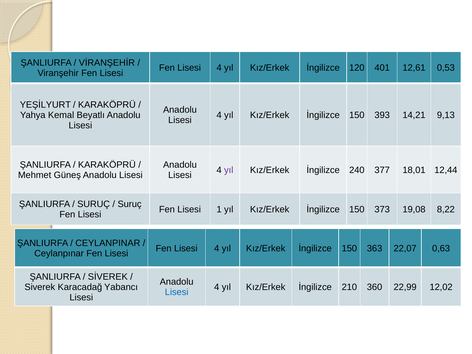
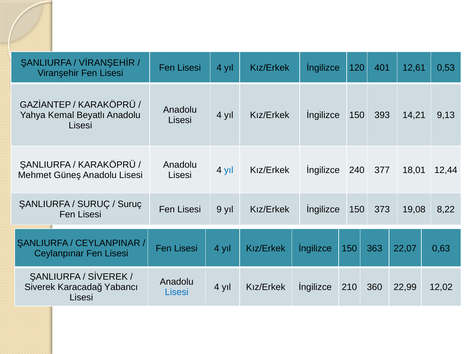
YEŞİLYURT: YEŞİLYURT -> GAZİANTEP
yıl at (229, 170) colour: purple -> blue
1: 1 -> 9
